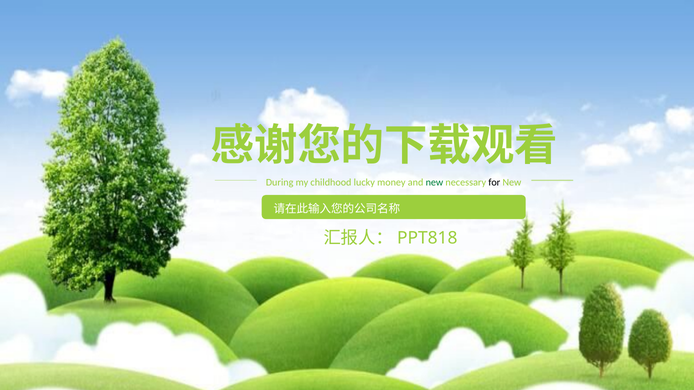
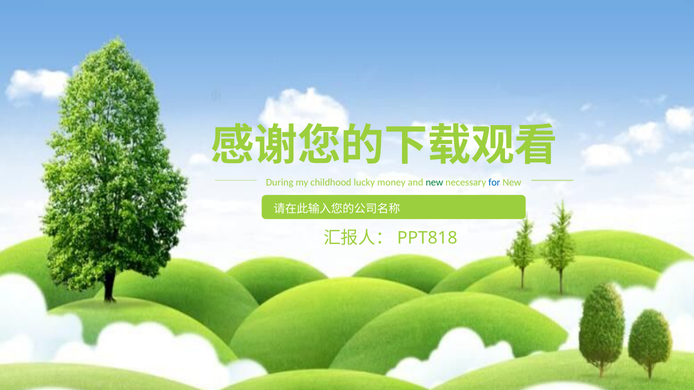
for colour: black -> blue
